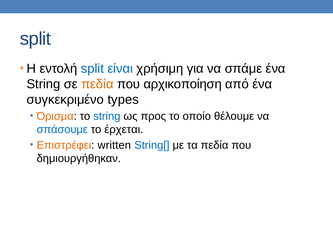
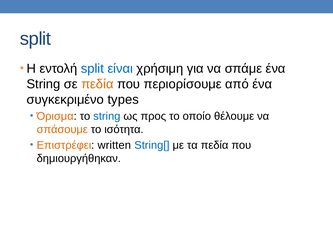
αρχικοποίηση: αρχικοποίηση -> περιορίσουμε
σπάσουμε colour: blue -> orange
έρχεται: έρχεται -> ισότητα
